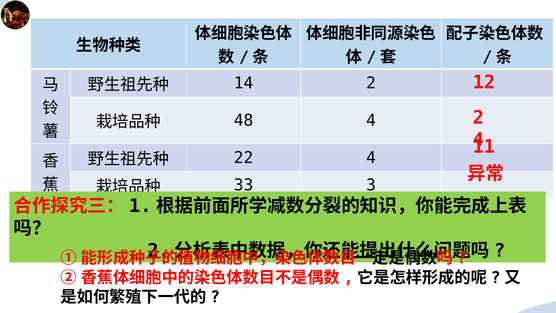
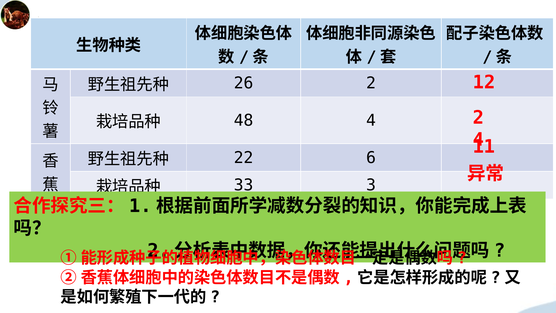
14: 14 -> 26
22 4: 4 -> 6
